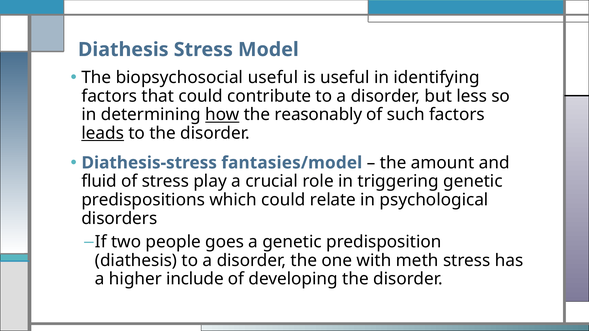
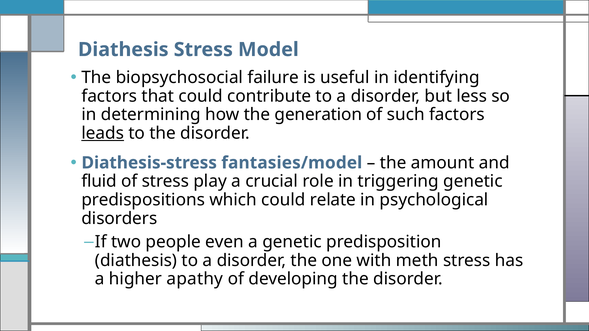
biopsychosocial useful: useful -> failure
how underline: present -> none
reasonably: reasonably -> generation
goes: goes -> even
include: include -> apathy
